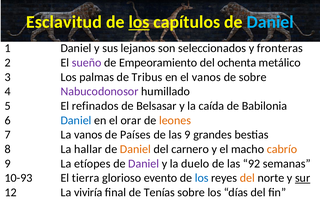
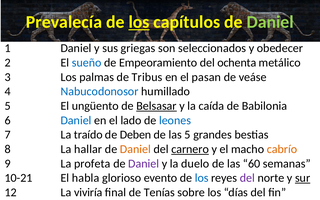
Esclavitud: Esclavitud -> Prevalecía
Daniel at (270, 22) colour: light blue -> light green
lejanos: lejanos -> griegas
fronteras: fronteras -> obedecer
sueño colour: purple -> blue
el vanos: vanos -> pasan
de sobre: sobre -> veáse
Nabucodonosor colour: purple -> blue
refinados: refinados -> ungüento
Belsasar underline: none -> present
orar: orar -> lado
leones colour: orange -> blue
La vanos: vanos -> traído
Países: Países -> Deben
las 9: 9 -> 5
carnero underline: none -> present
etíopes: etíopes -> profeta
92: 92 -> 60
10-93: 10-93 -> 10-21
tierra: tierra -> habla
del at (247, 178) colour: orange -> purple
